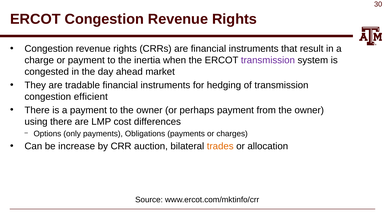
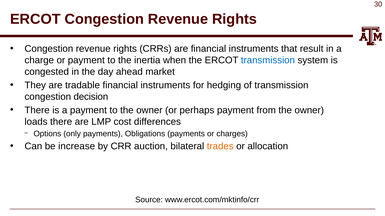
transmission at (268, 60) colour: purple -> blue
efficient: efficient -> decision
using: using -> loads
